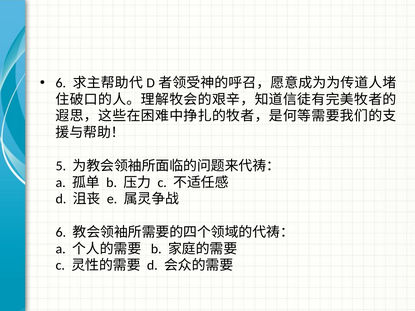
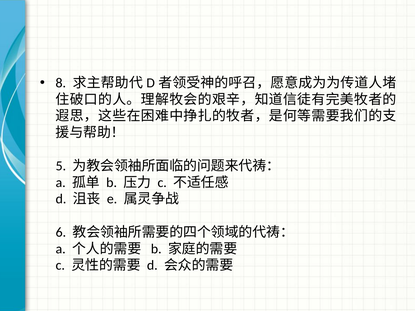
6 at (61, 83): 6 -> 8
